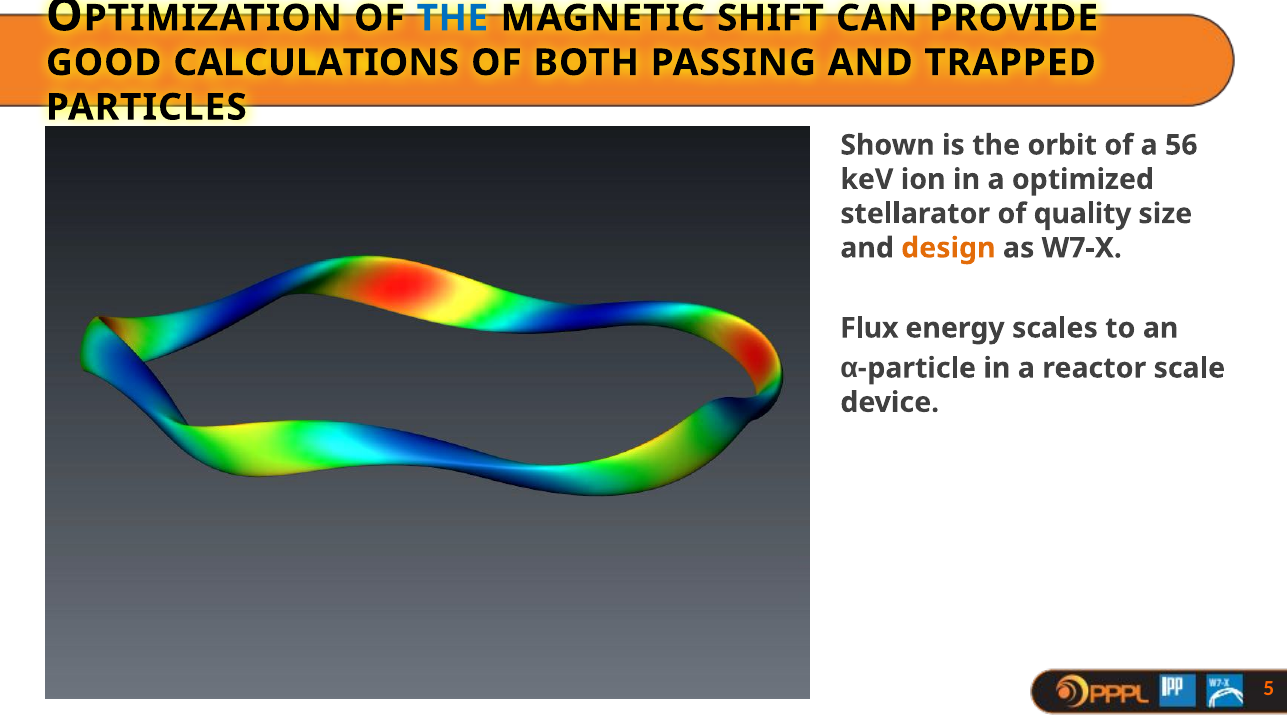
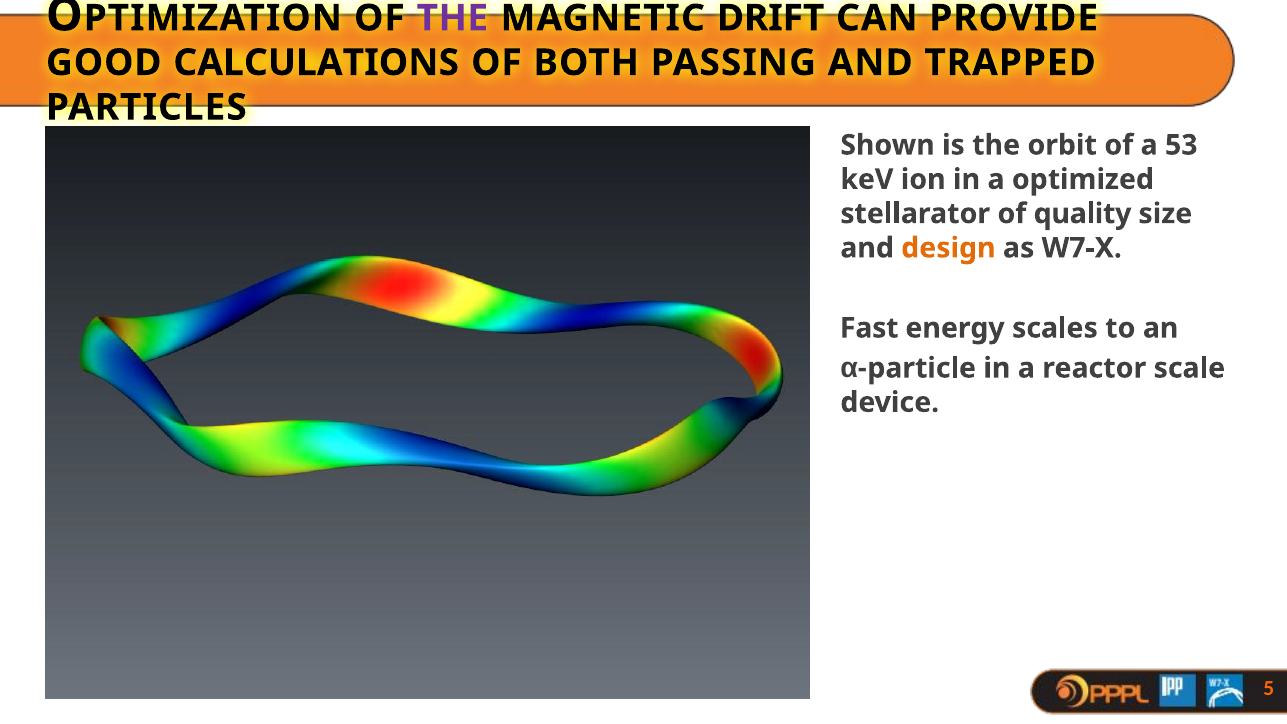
THE at (452, 18) colour: blue -> purple
SHIFT: SHIFT -> DRIFT
56: 56 -> 53
Flux: Flux -> Fast
